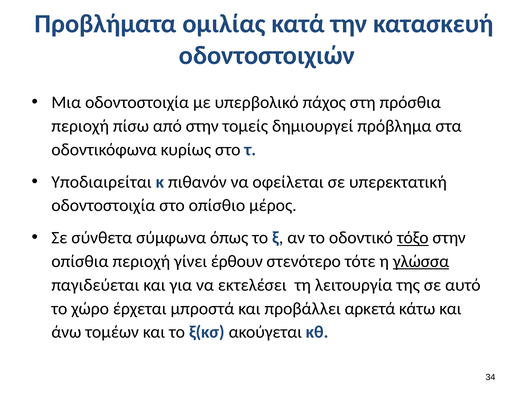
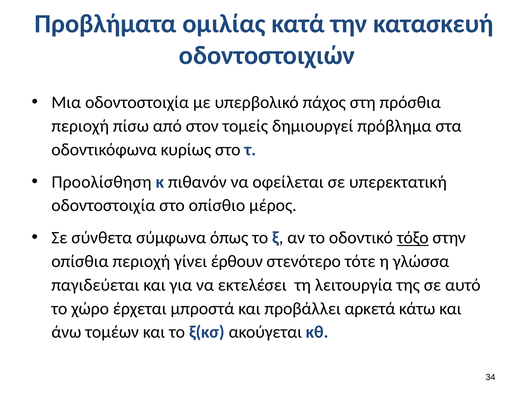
από στην: στην -> στον
Υποδιαιρείται: Υποδιαιρείται -> Προολίσθηση
γλώσσα underline: present -> none
